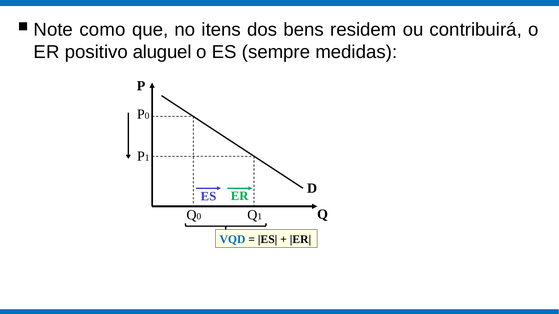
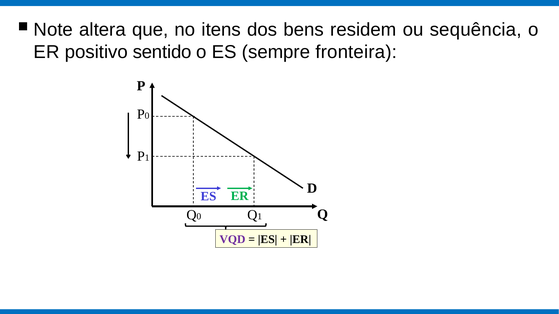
como: como -> altera
contribuirá: contribuirá -> sequência
aluguel: aluguel -> sentido
medidas: medidas -> fronteira
VQD colour: blue -> purple
